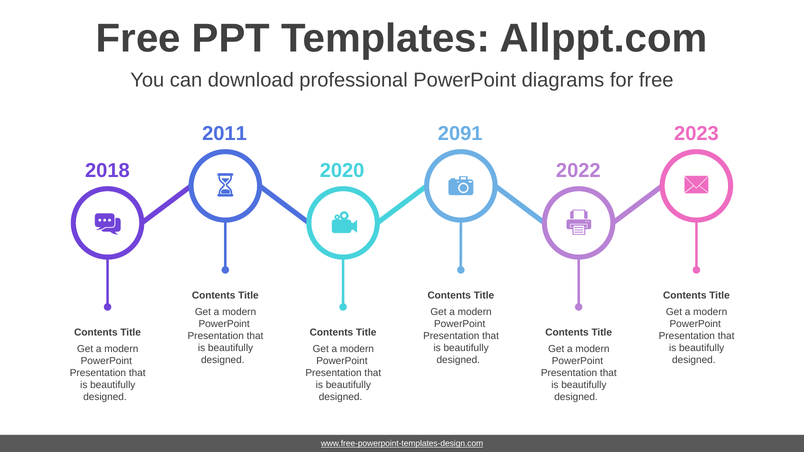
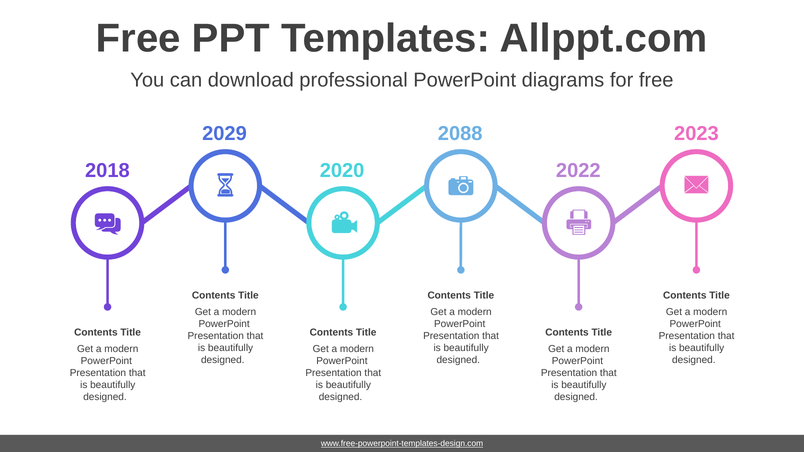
2011: 2011 -> 2029
2091: 2091 -> 2088
